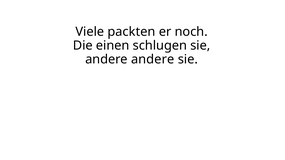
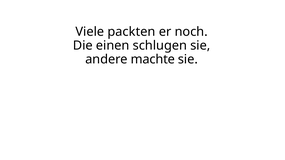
andere andere: andere -> machte
